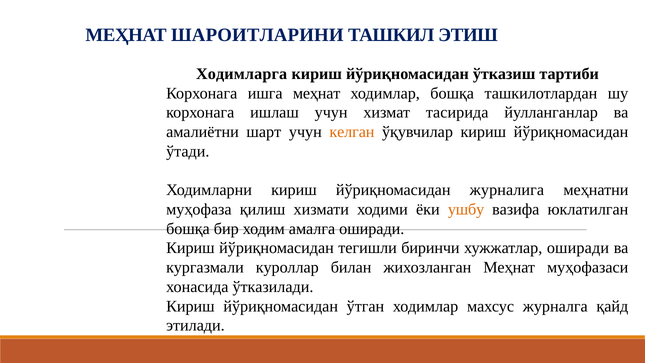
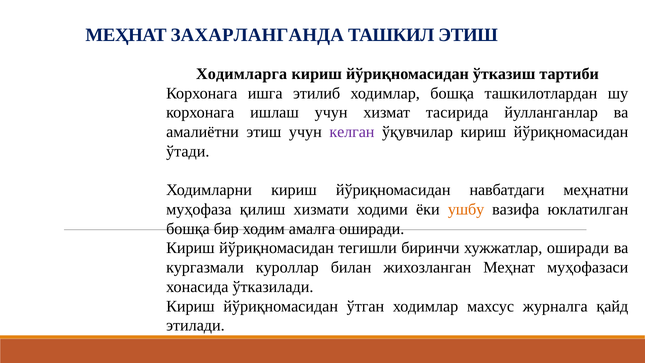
ШАРОИТЛАРИНИ: ШАРОИТЛАРИНИ -> ЗАХАРЛАНГАНДА
ишга меҳнат: меҳнат -> этилиб
амалиётни шарт: шарт -> этиш
келган colour: orange -> purple
журналига: журналига -> навбатдаги
